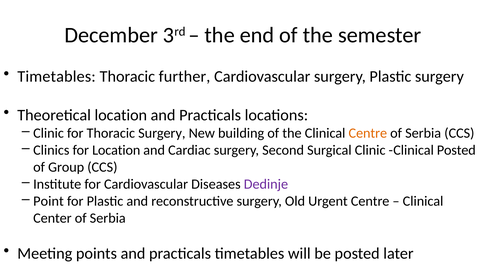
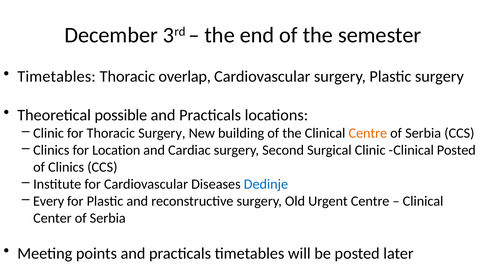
further: further -> overlap
Theoretical location: location -> possible
of Group: Group -> Clinics
Dedinje colour: purple -> blue
Point: Point -> Every
